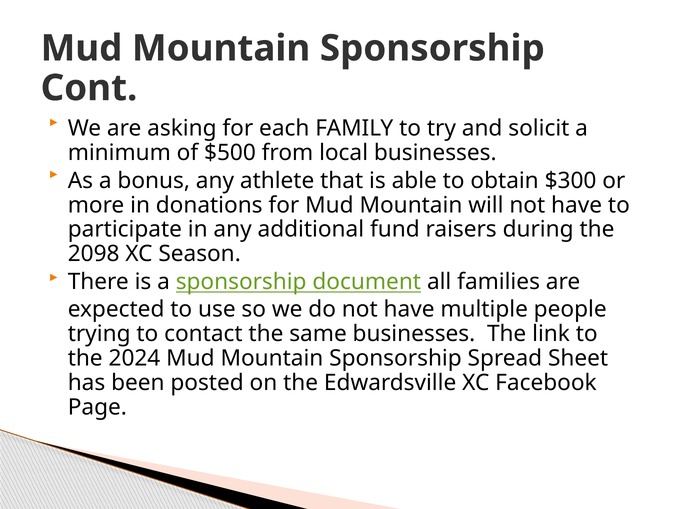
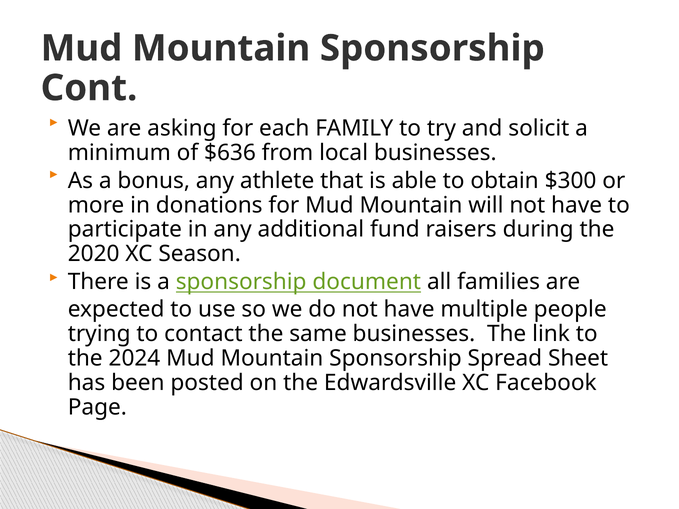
$500: $500 -> $636
2098: 2098 -> 2020
